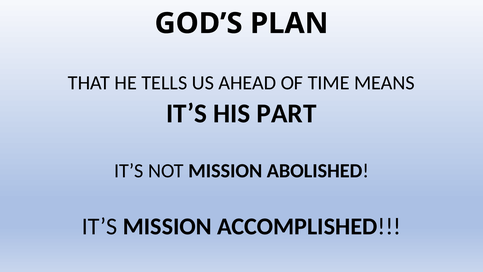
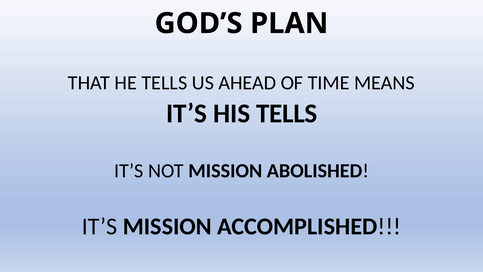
HIS PART: PART -> TELLS
